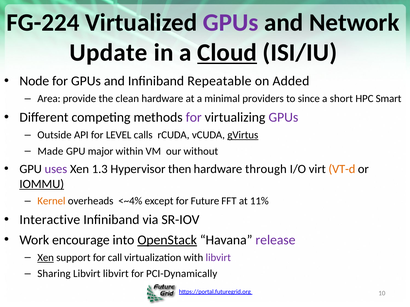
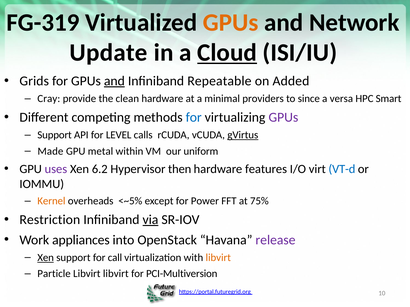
FG-224: FG-224 -> FG-319
GPUs at (231, 23) colour: purple -> orange
Node: Node -> Grids
and at (114, 81) underline: none -> present
Area: Area -> Cray
short: short -> versa
for at (194, 118) colour: purple -> blue
Outside at (55, 135): Outside -> Support
major: major -> metal
without: without -> uniform
1.3: 1.3 -> 6.2
through: through -> features
VT-d colour: orange -> blue
IOMMU underline: present -> none
<~4%: <~4% -> <~5%
Future: Future -> Power
11%: 11% -> 75%
Interactive: Interactive -> Restriction
via underline: none -> present
encourage: encourage -> appliances
OpenStack underline: present -> none
libvirt at (218, 258) colour: purple -> orange
Sharing: Sharing -> Particle
PCI-Dynamically: PCI-Dynamically -> PCI-Multiversion
